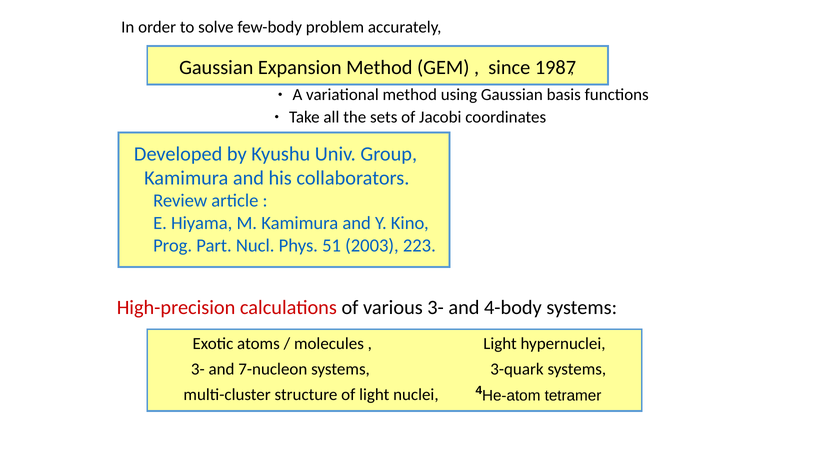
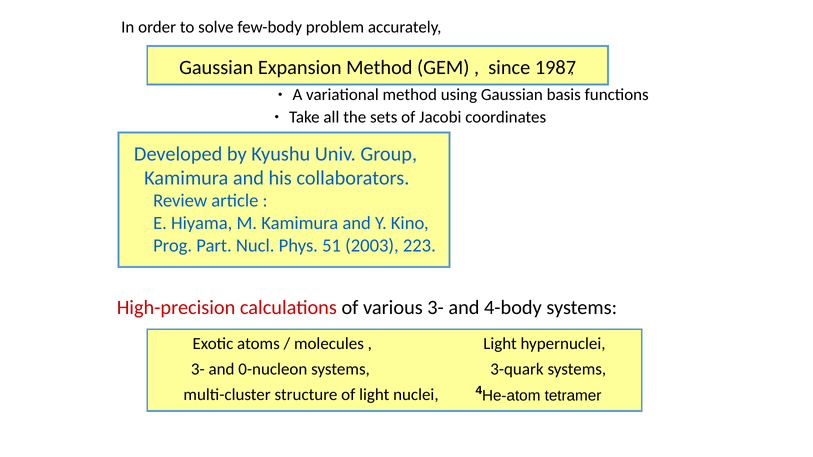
7-nucleon: 7-nucleon -> 0-nucleon
